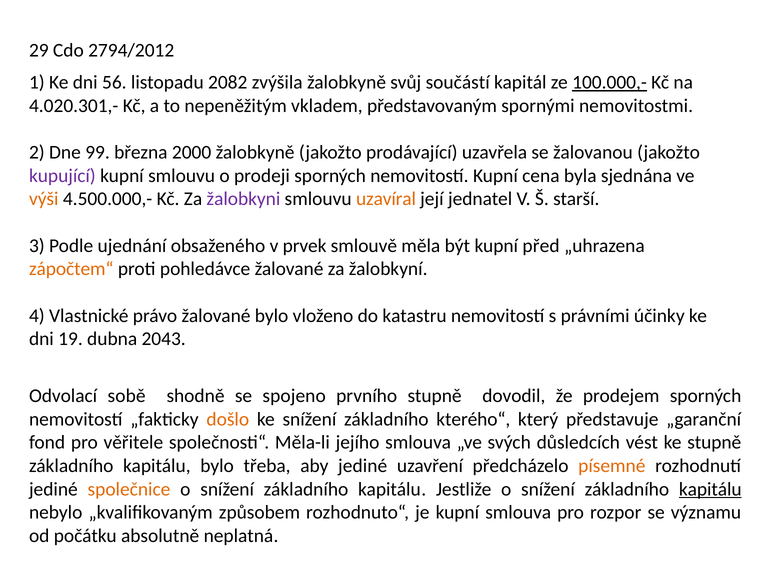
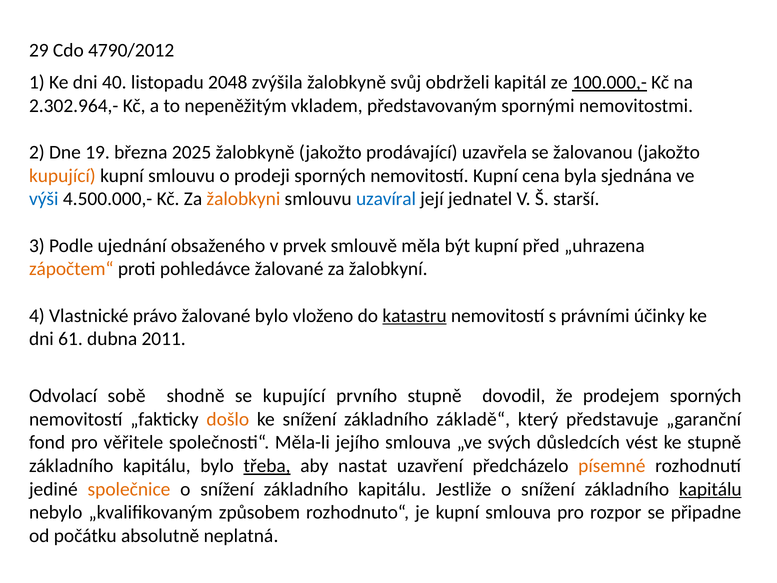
2794/2012: 2794/2012 -> 4790/2012
56: 56 -> 40
2082: 2082 -> 2048
součástí: součástí -> obdrželi
4.020.301,-: 4.020.301,- -> 2.302.964,-
99: 99 -> 19
2000: 2000 -> 2025
kupující at (62, 176) colour: purple -> orange
výši colour: orange -> blue
žalobkyni colour: purple -> orange
uzavíral colour: orange -> blue
katastru underline: none -> present
19: 19 -> 61
2043: 2043 -> 2011
se spojeno: spojeno -> kupující
kterého“: kterého“ -> základě“
třeba underline: none -> present
aby jediné: jediné -> nastat
významu: významu -> připadne
